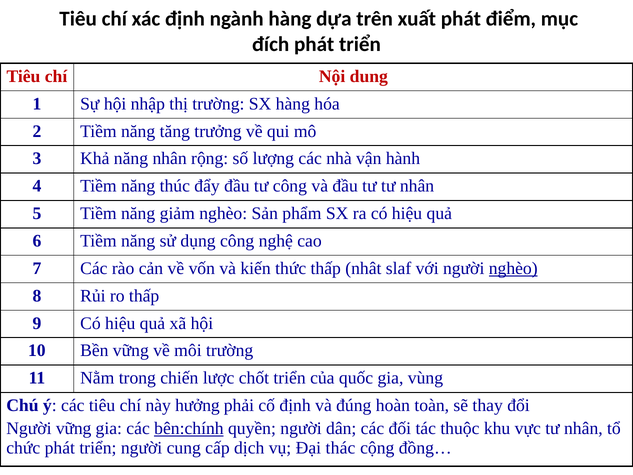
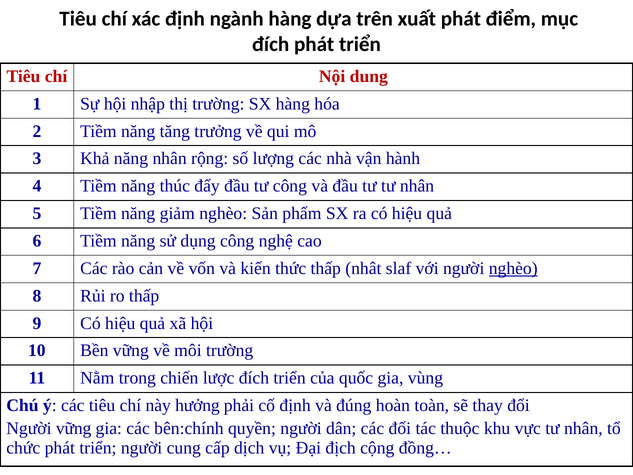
lược chốt: chốt -> đích
bên:chính underline: present -> none
thác: thác -> địch
